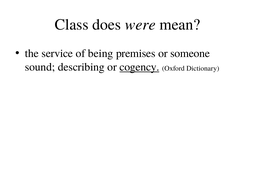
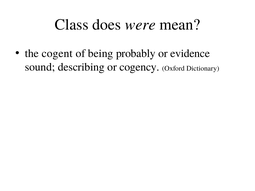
service: service -> cogent
premises: premises -> probably
someone: someone -> evidence
cogency underline: present -> none
